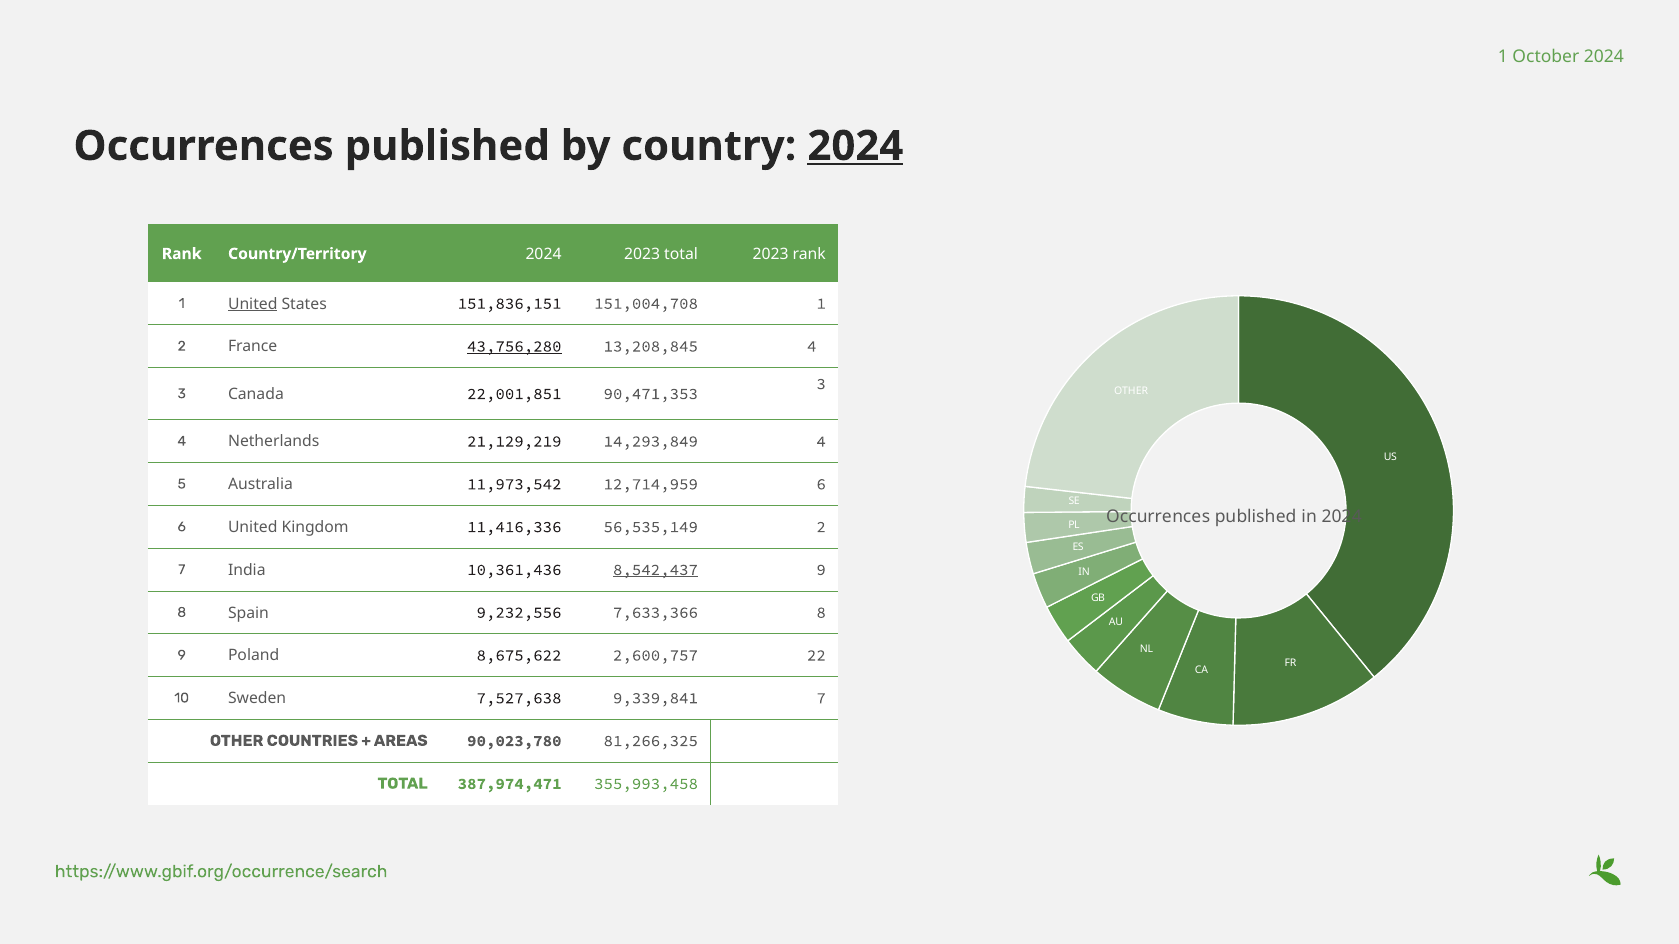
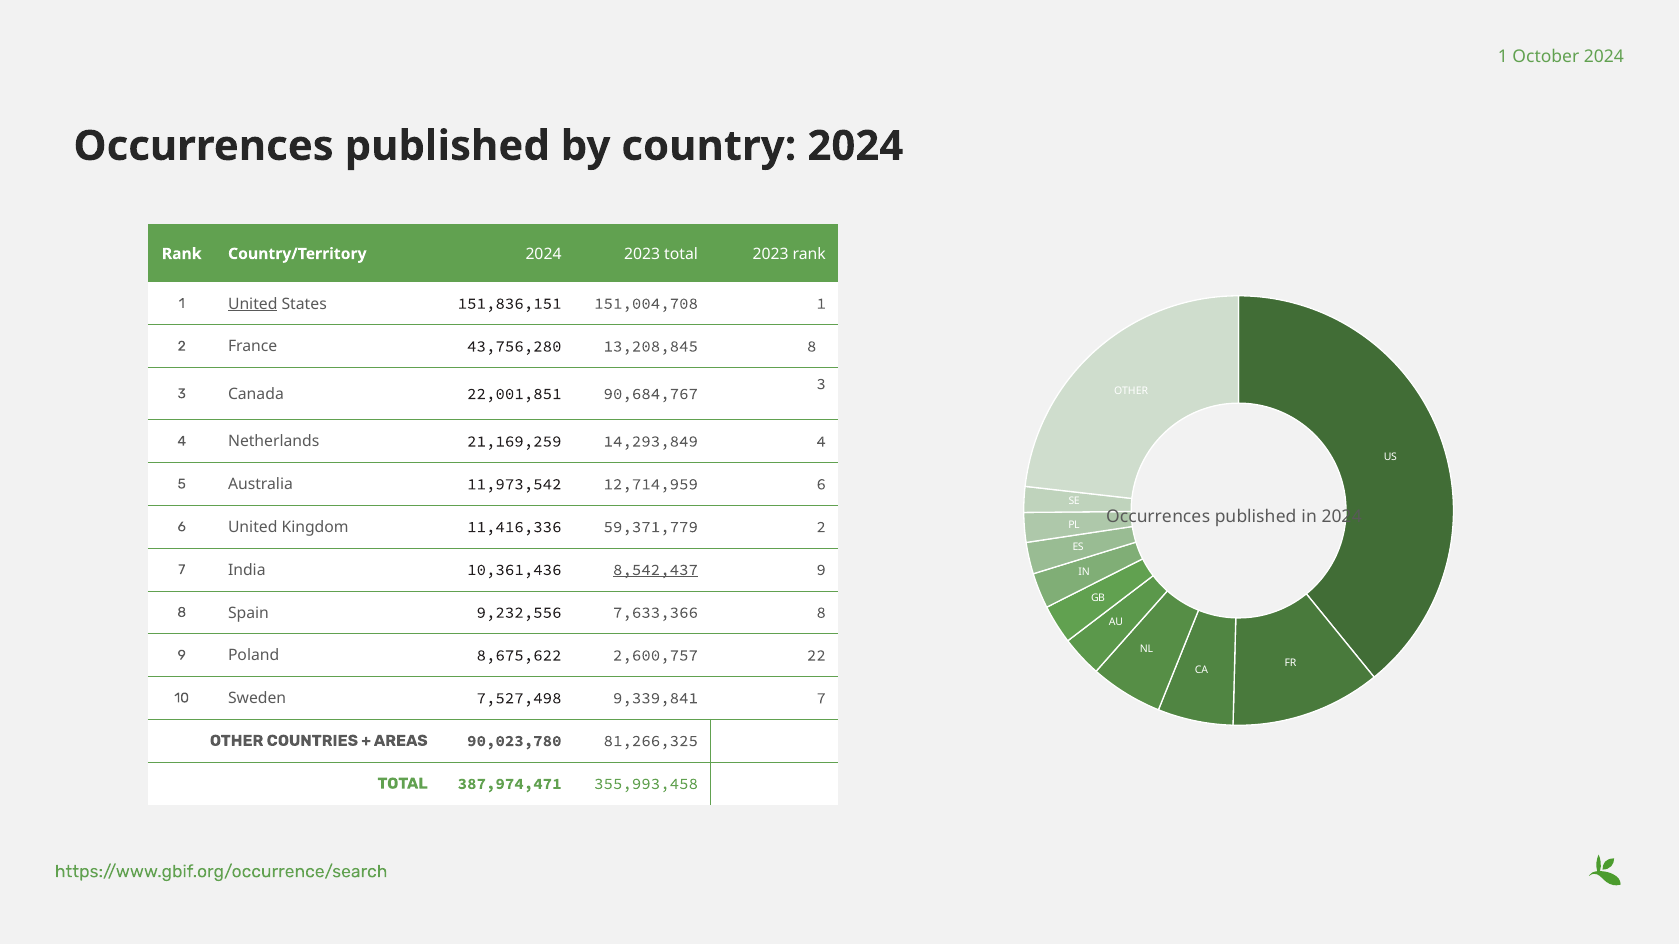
2024 at (855, 146) underline: present -> none
43,756,280 underline: present -> none
13,208,845 4: 4 -> 8
90,471,353: 90,471,353 -> 90,684,767
21,129,219: 21,129,219 -> 21,169,259
56,535,149: 56,535,149 -> 59,371,779
7,527,638: 7,527,638 -> 7,527,498
